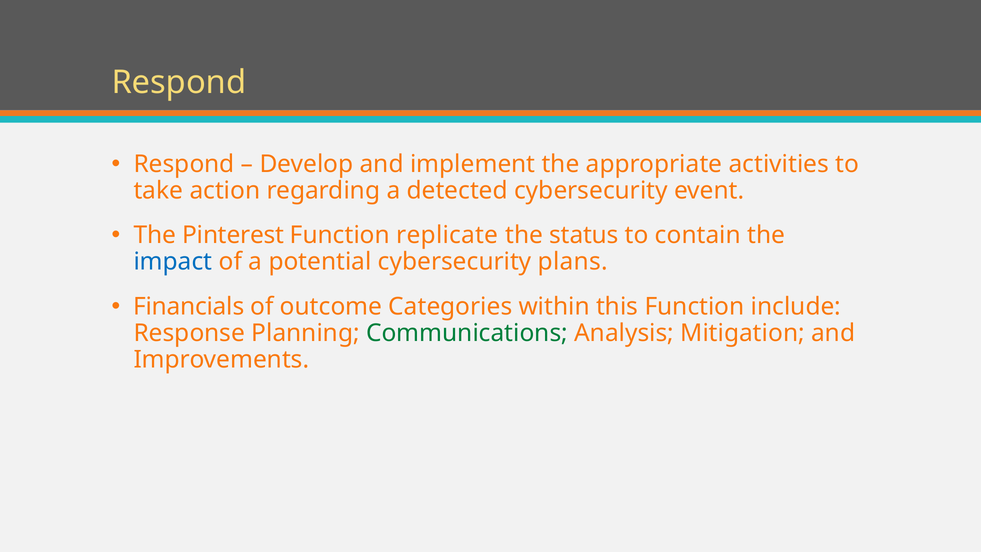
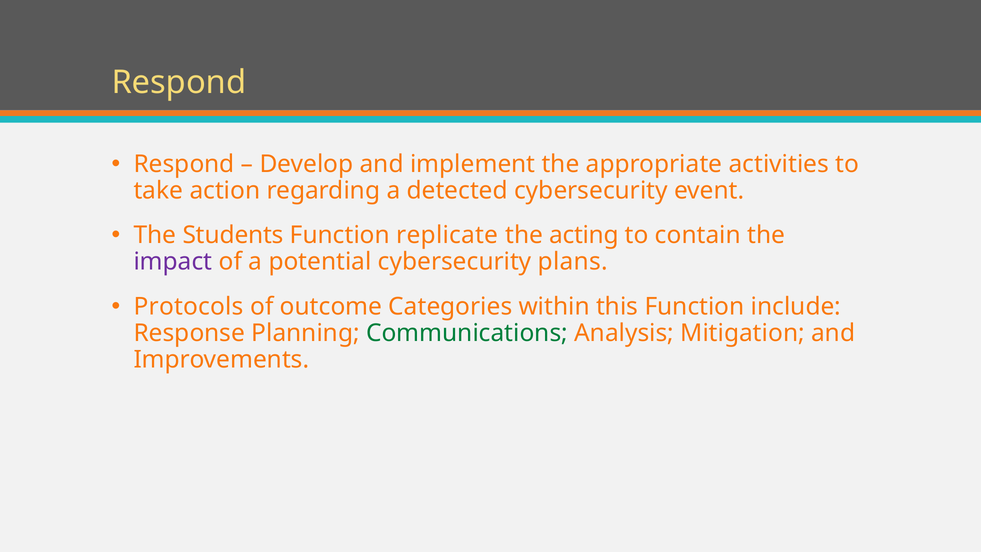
Pinterest: Pinterest -> Students
status: status -> acting
impact colour: blue -> purple
Financials: Financials -> Protocols
